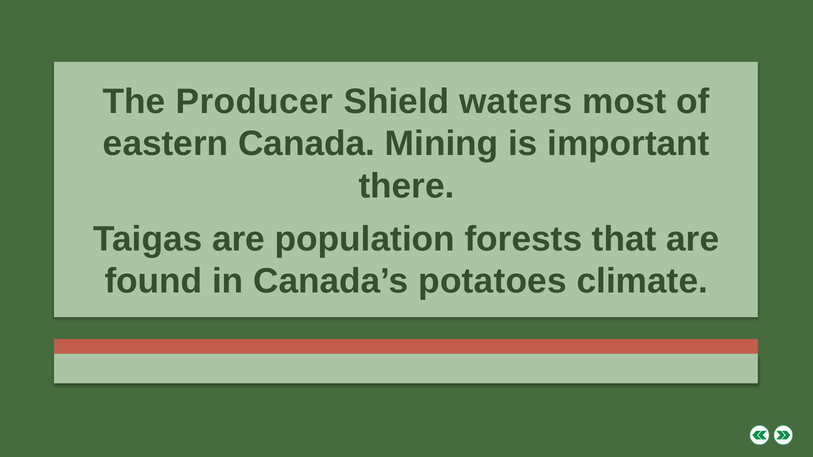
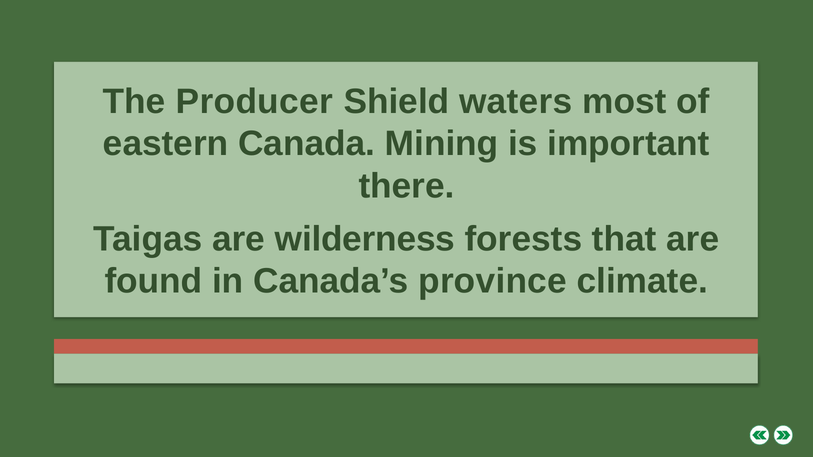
population: population -> wilderness
potatoes: potatoes -> province
